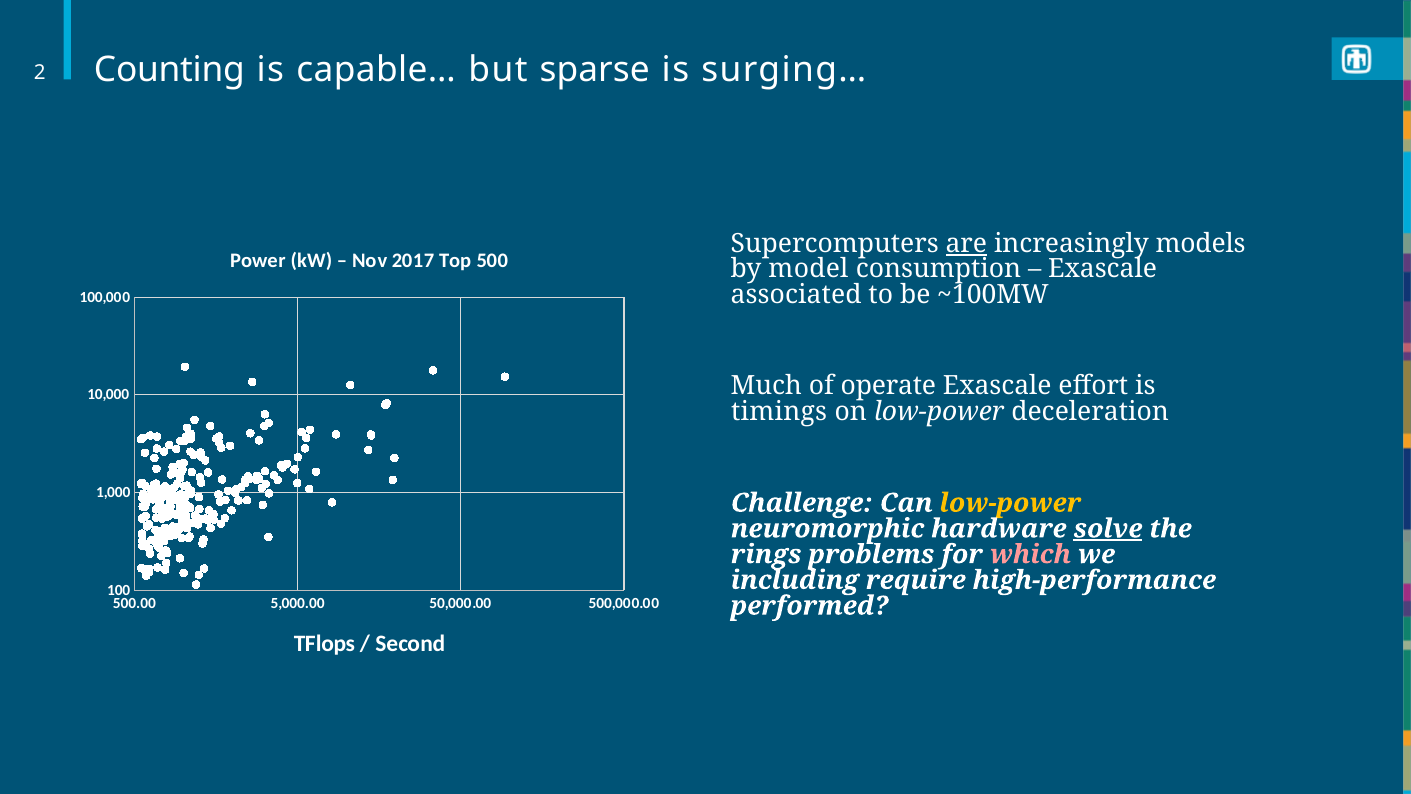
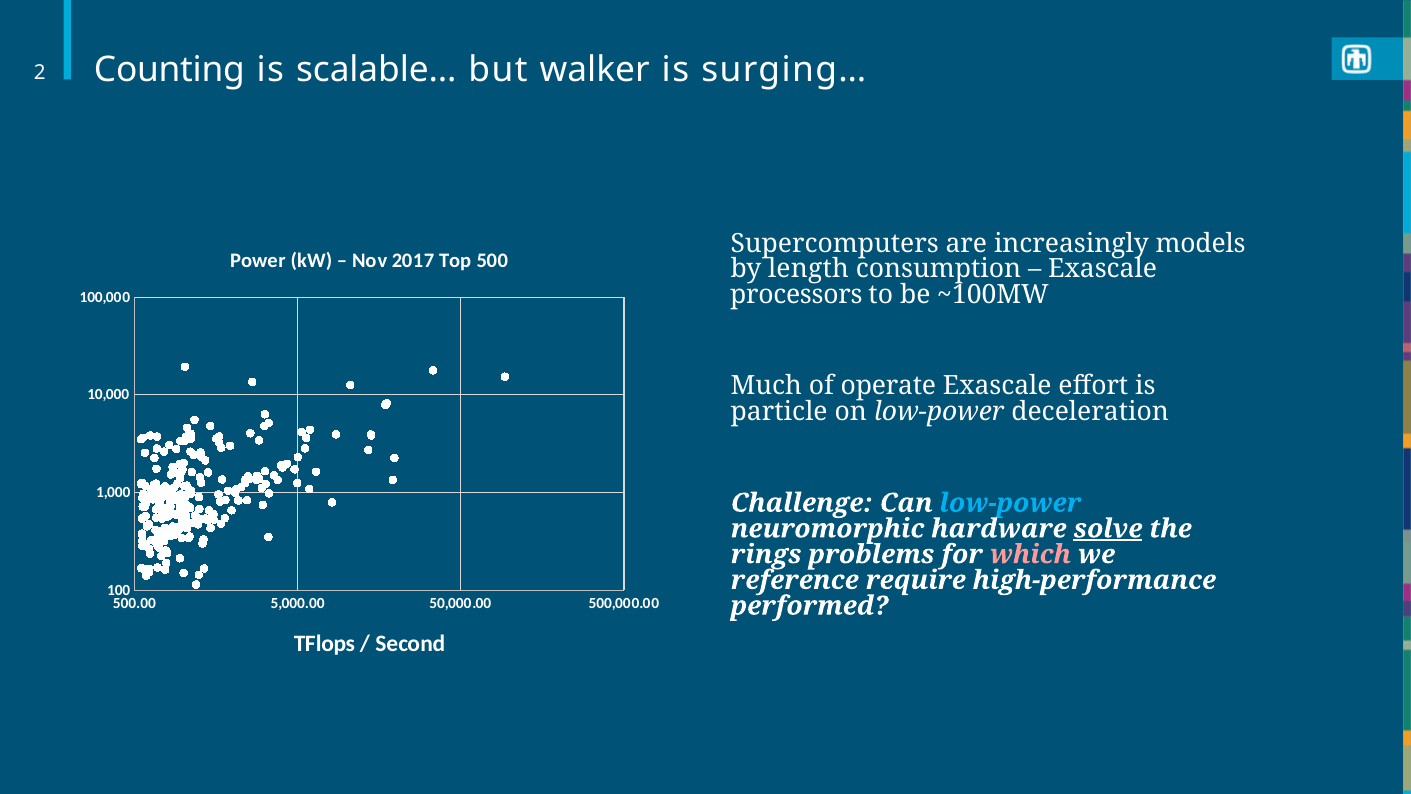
capable…: capable… -> scalable…
sparse: sparse -> walker
are underline: present -> none
model: model -> length
associated: associated -> processors
timings: timings -> particle
low-power at (1010, 503) colour: yellow -> light blue
including: including -> reference
